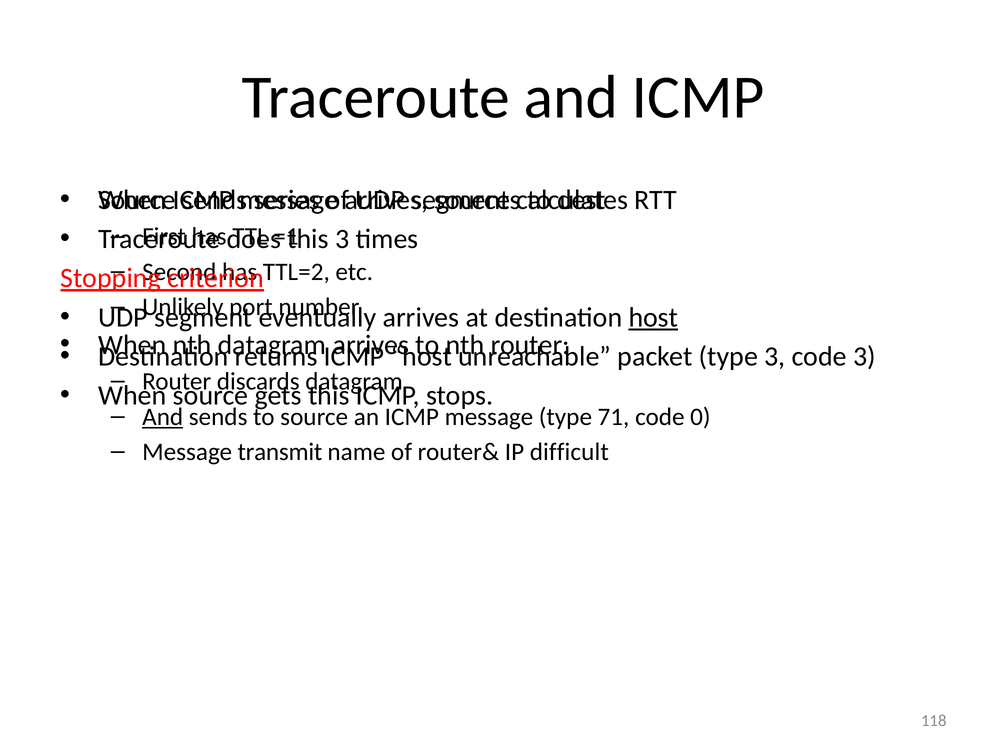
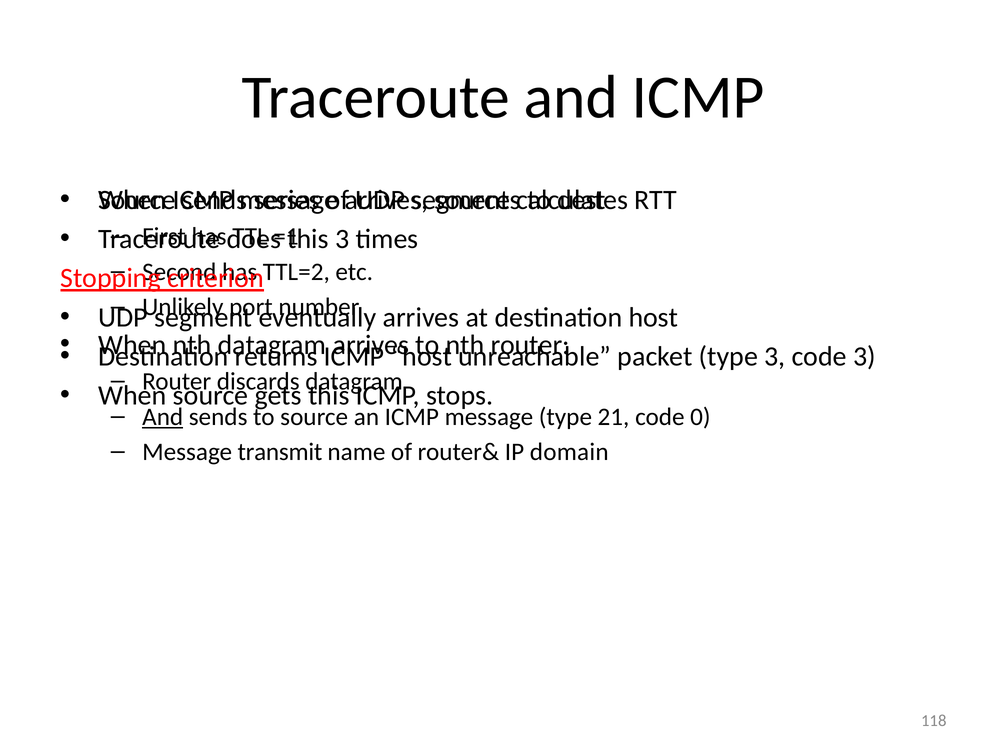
host at (653, 318) underline: present -> none
71: 71 -> 21
difficult: difficult -> domain
